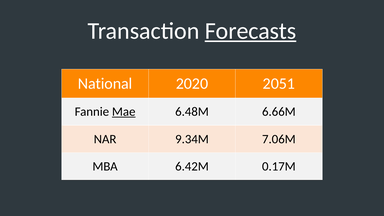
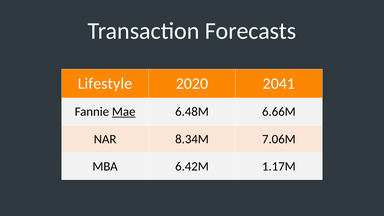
Forecasts underline: present -> none
National: National -> Lifestyle
2051: 2051 -> 2041
9.34M: 9.34M -> 8.34M
0.17M: 0.17M -> 1.17M
